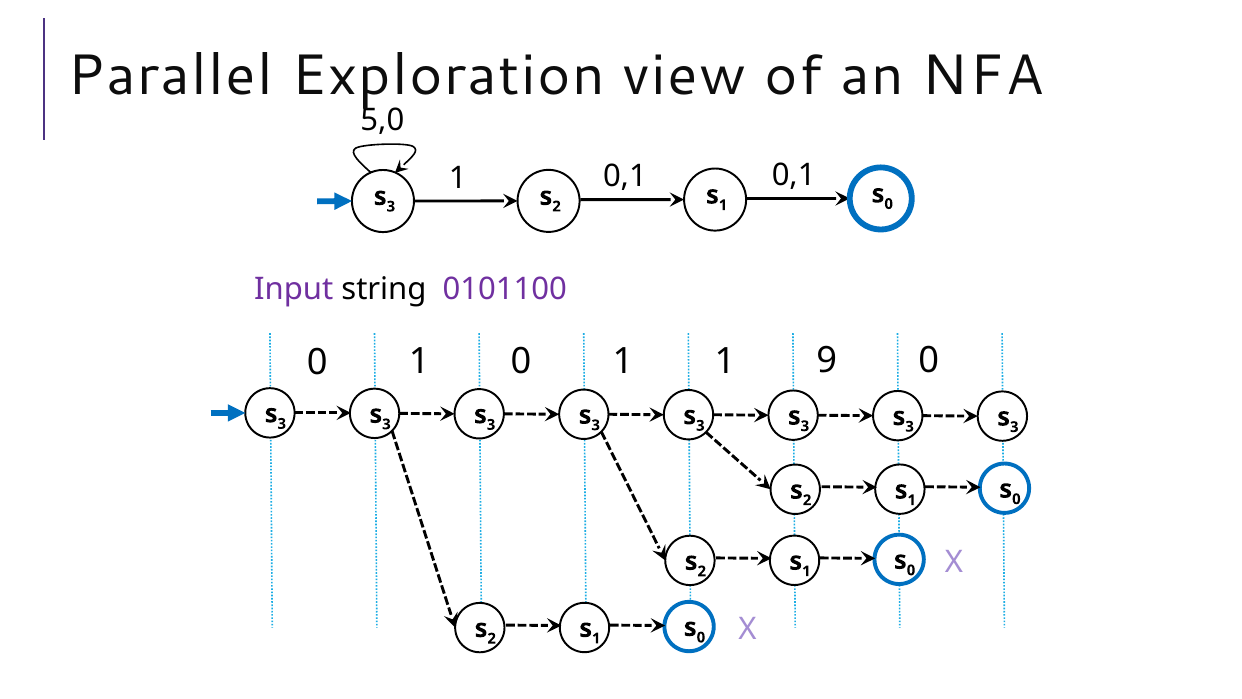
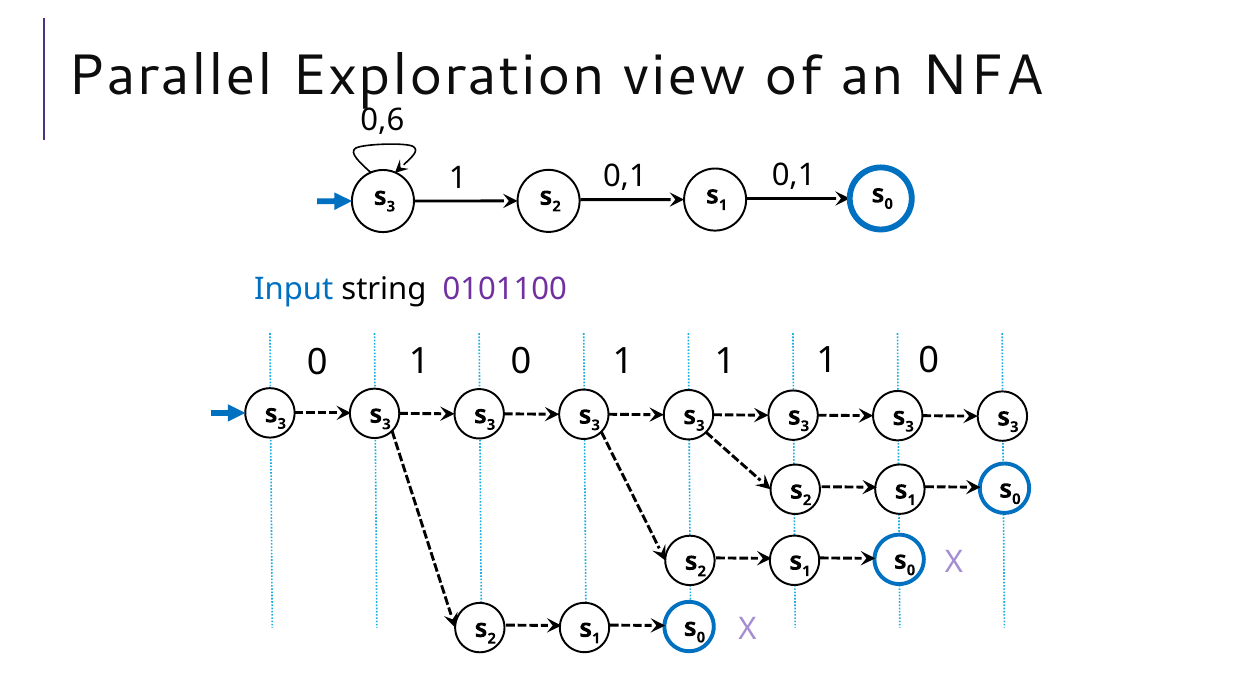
5,0: 5,0 -> 0,6
Input colour: purple -> blue
1 1 9: 9 -> 1
